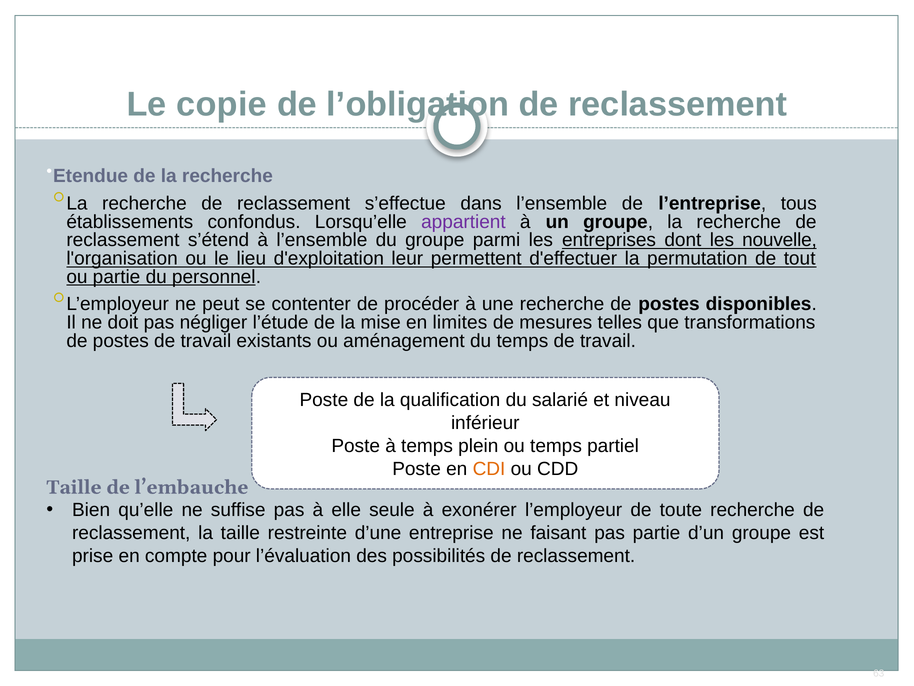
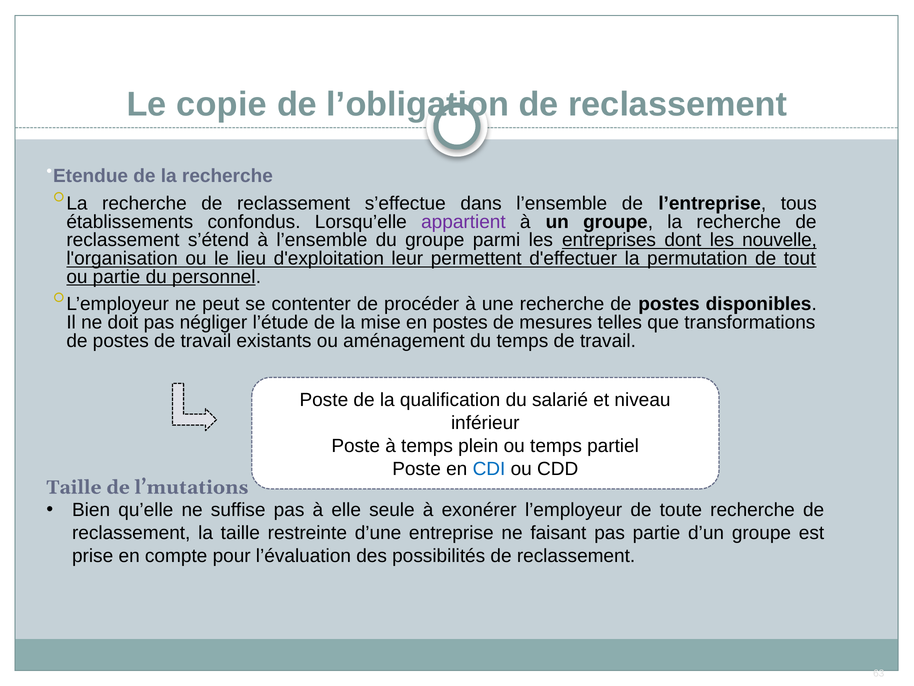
en limites: limites -> postes
CDI colour: orange -> blue
l’embauche: l’embauche -> l’mutations
